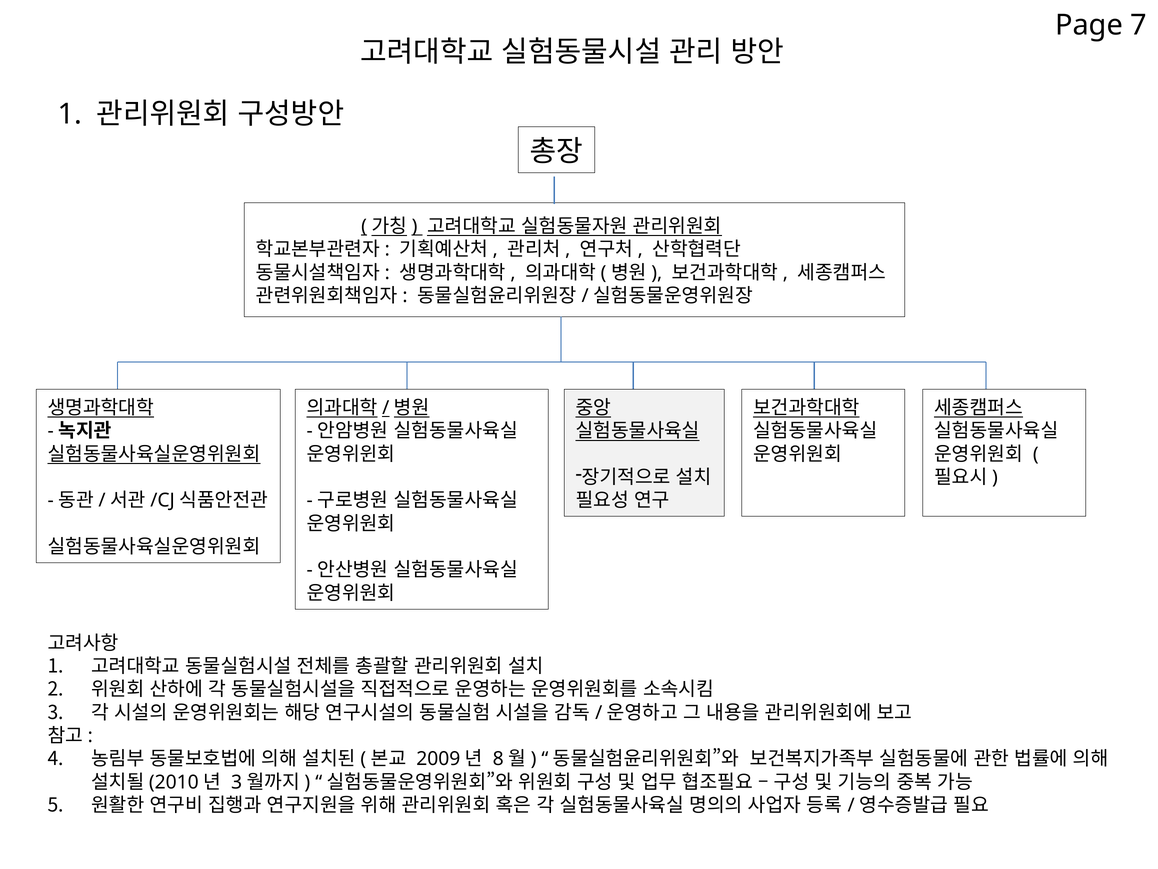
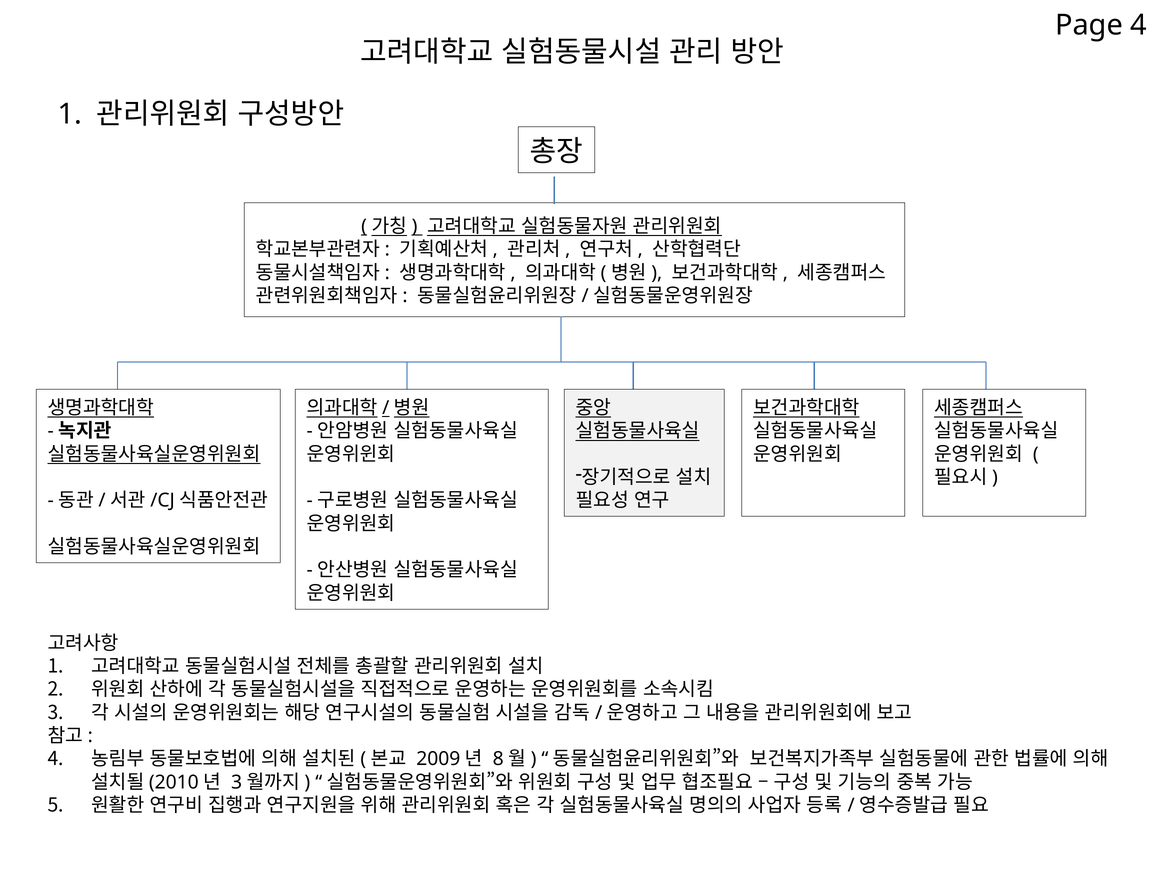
Page 7: 7 -> 4
